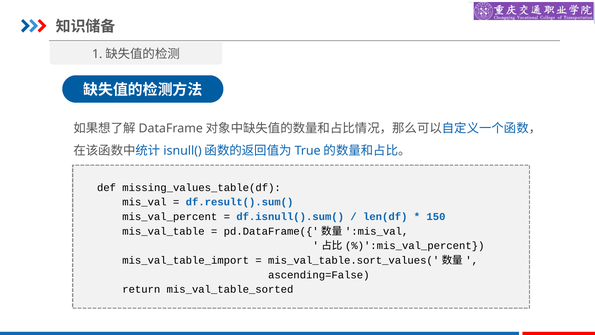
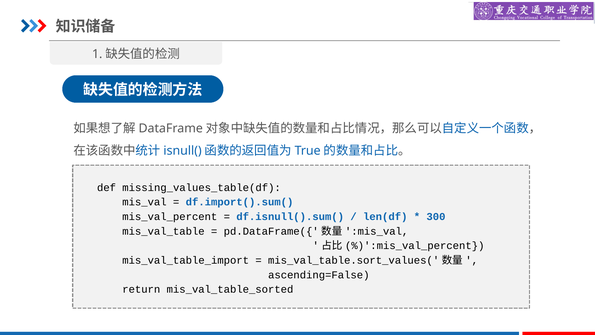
df.result().sum(: df.result().sum( -> df.import().sum(
150: 150 -> 300
